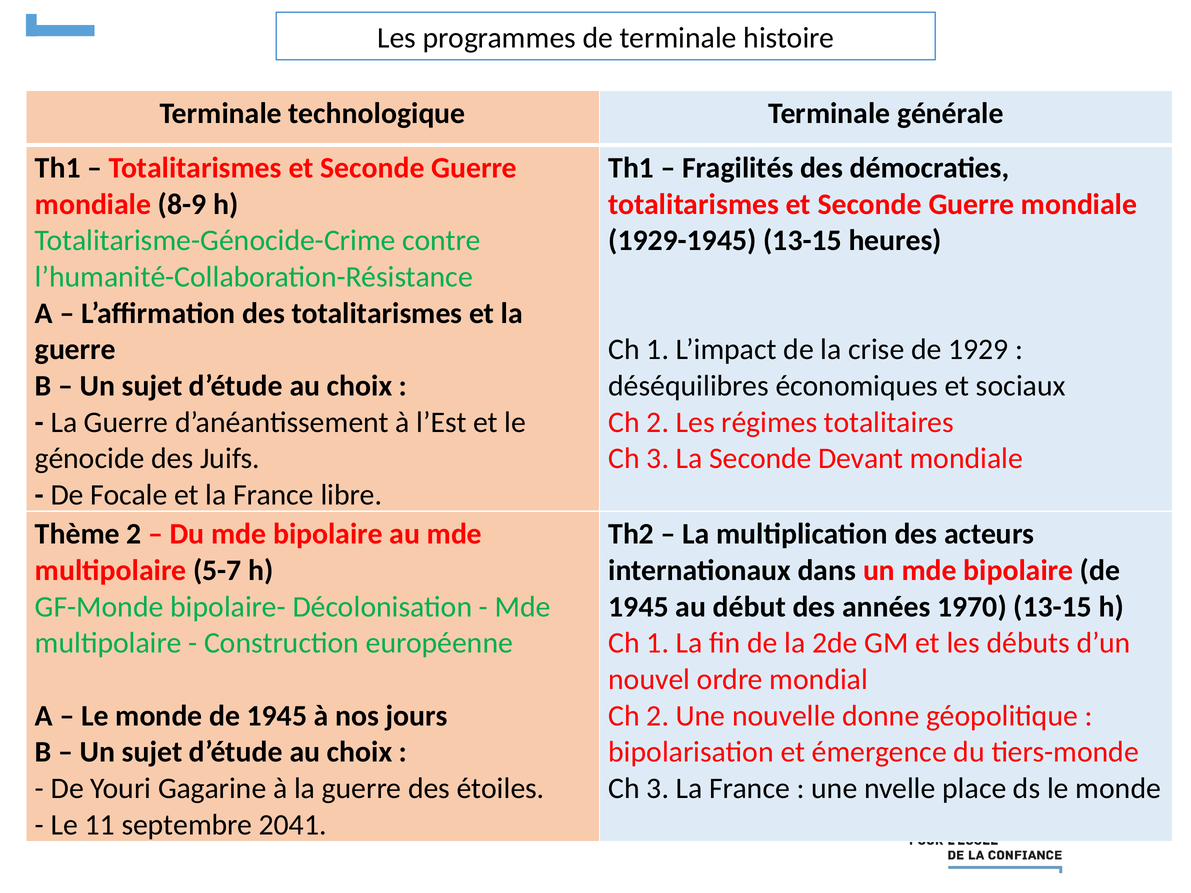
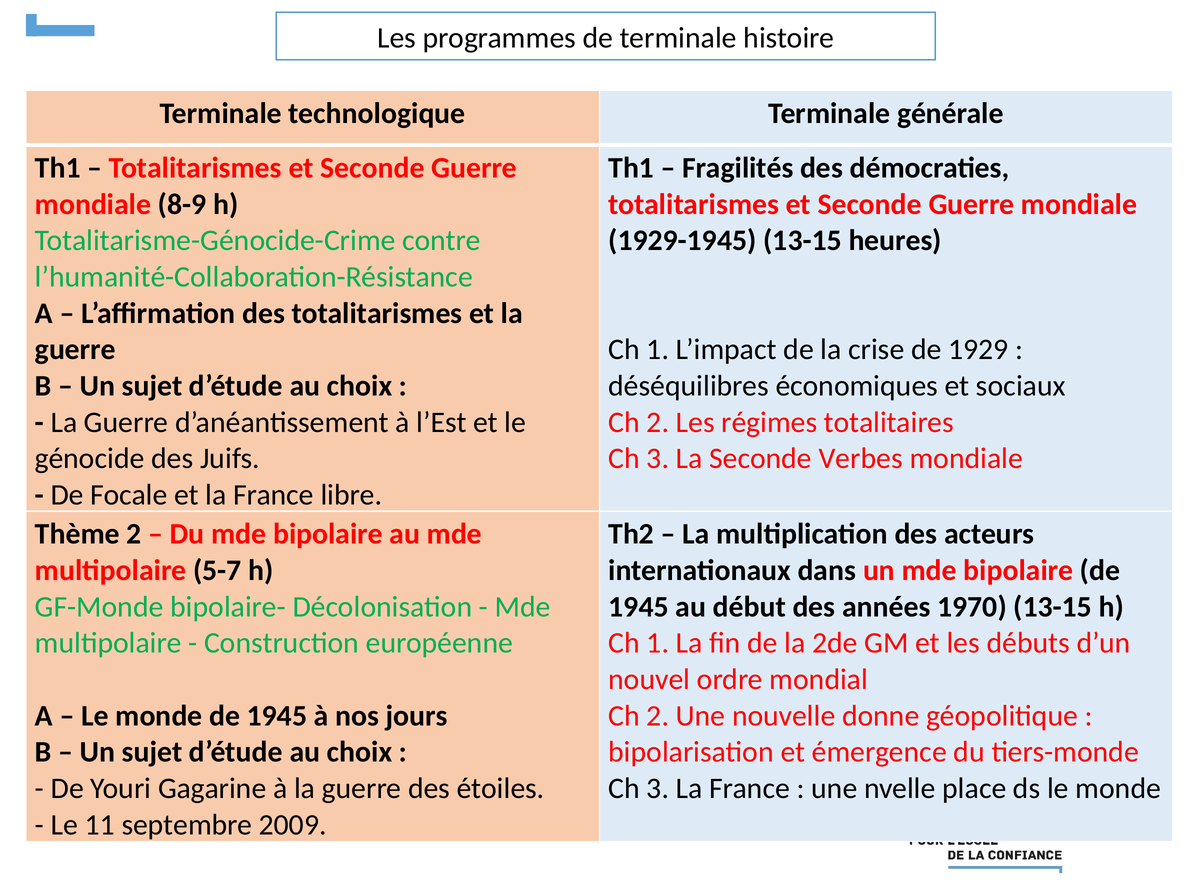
Devant: Devant -> Verbes
2041: 2041 -> 2009
